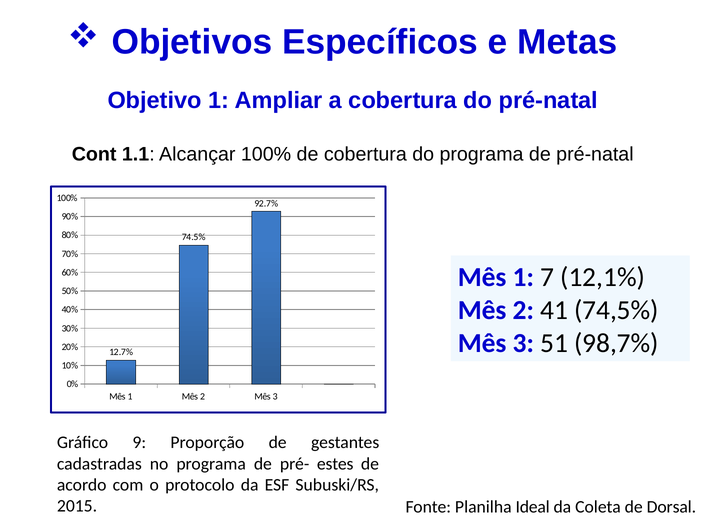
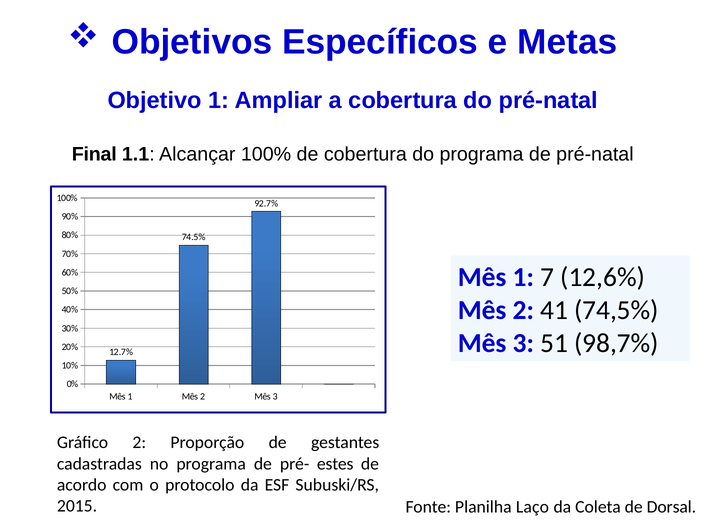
Cont: Cont -> Final
12,1%: 12,1% -> 12,6%
Gráfico 9: 9 -> 2
Ideal: Ideal -> Laço
